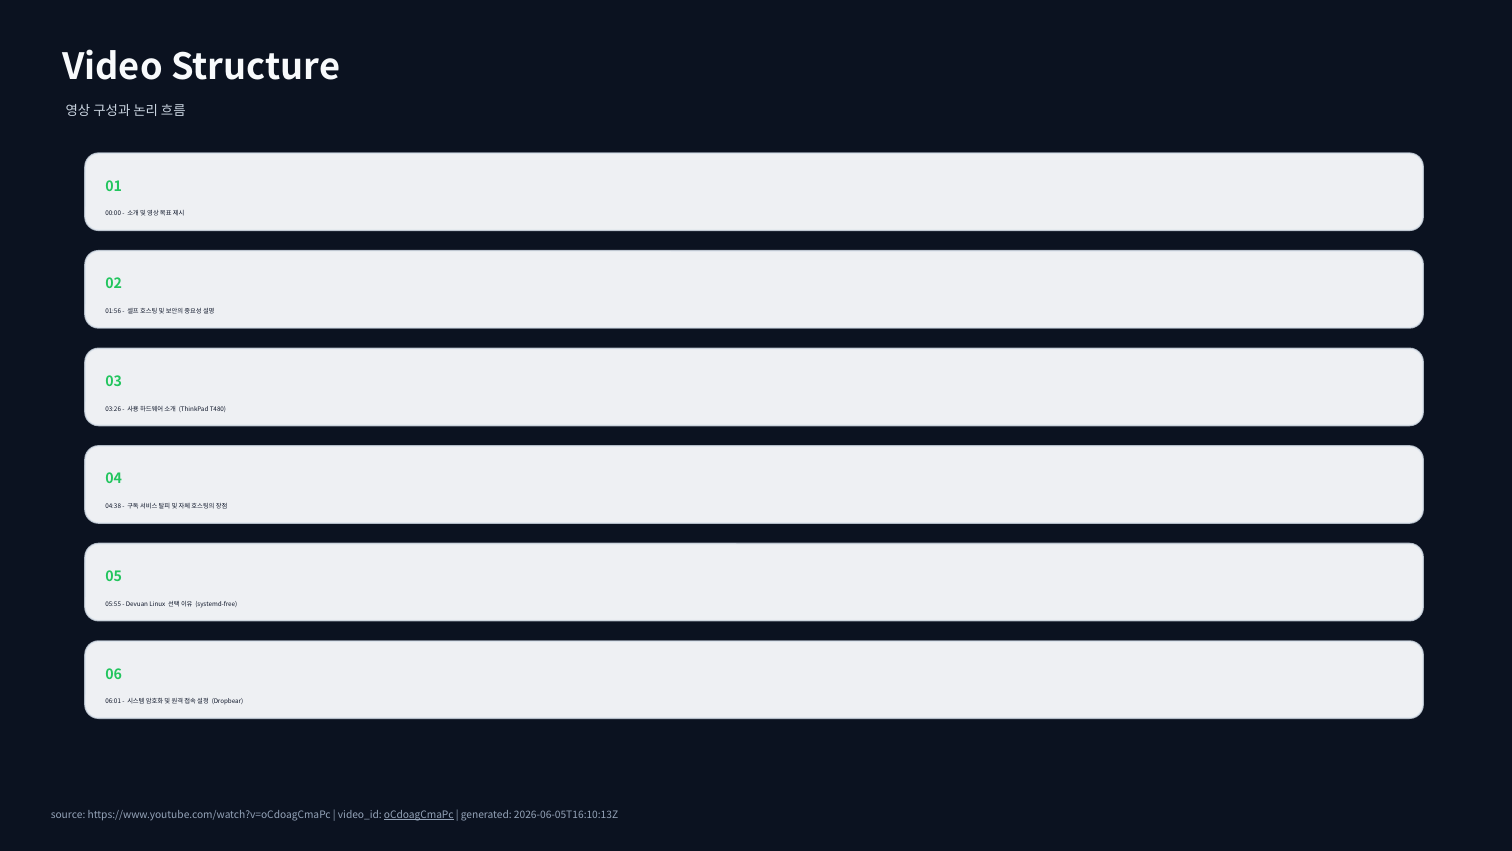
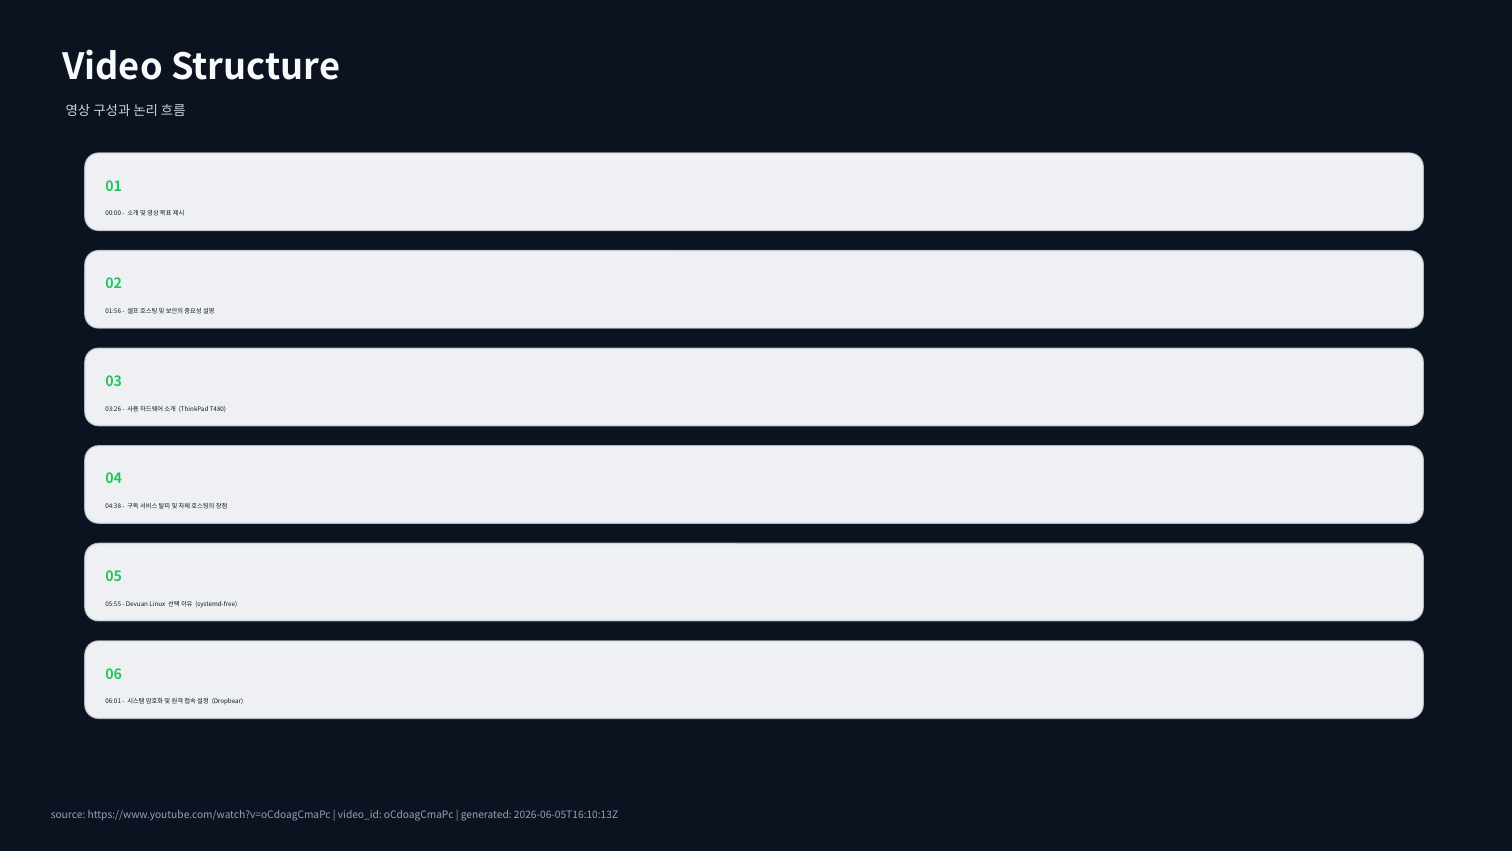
oCdoagCmaPc underline: present -> none
